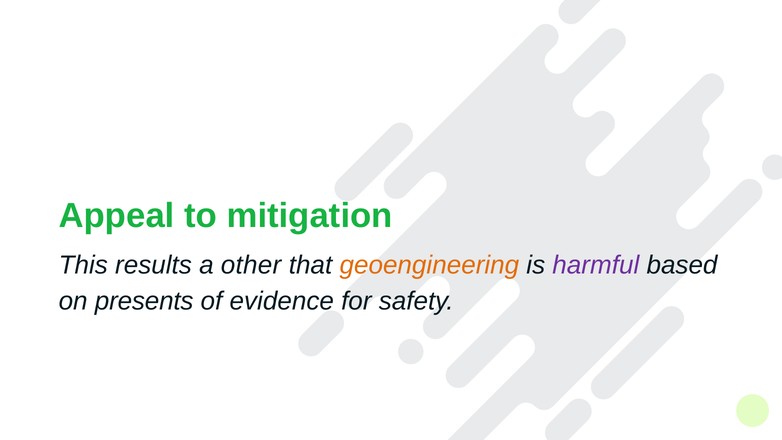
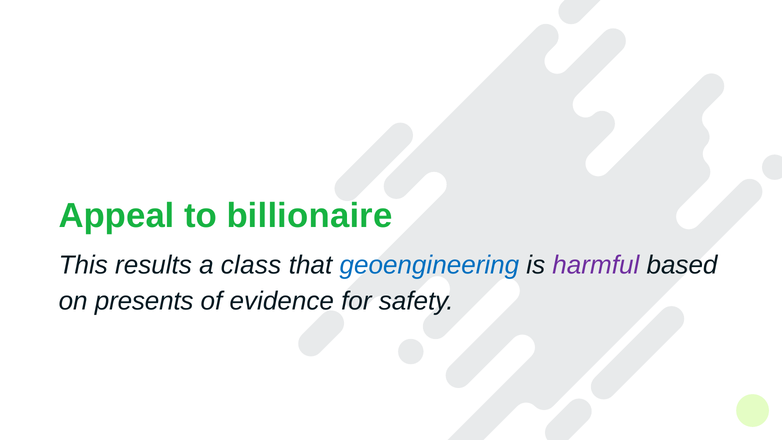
mitigation: mitigation -> billionaire
other: other -> class
geoengineering colour: orange -> blue
